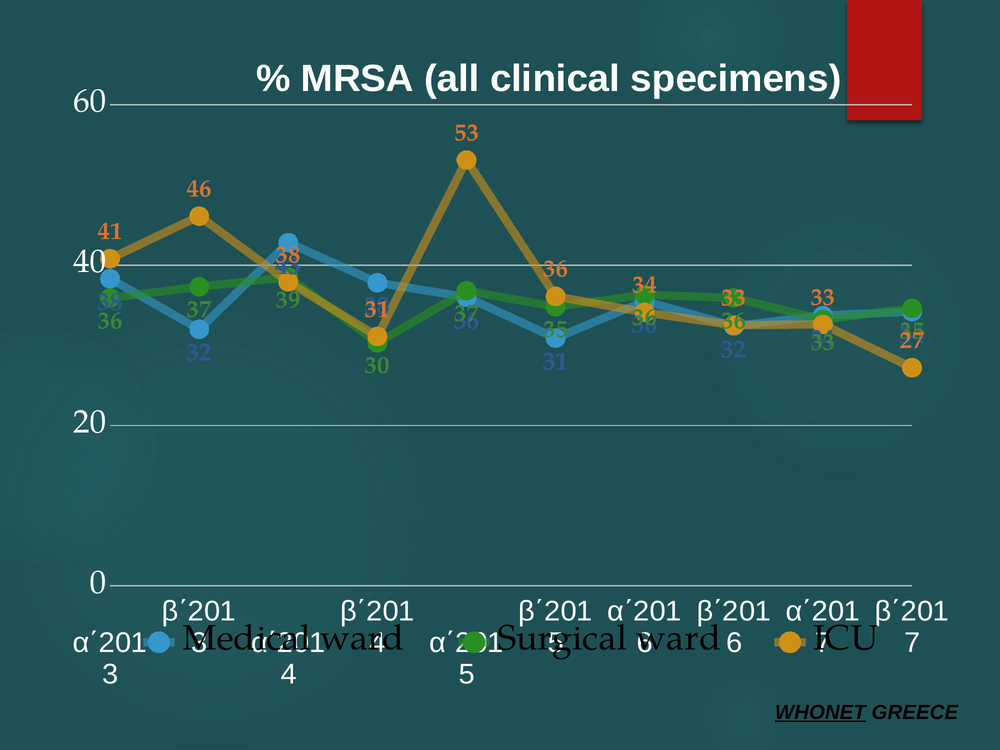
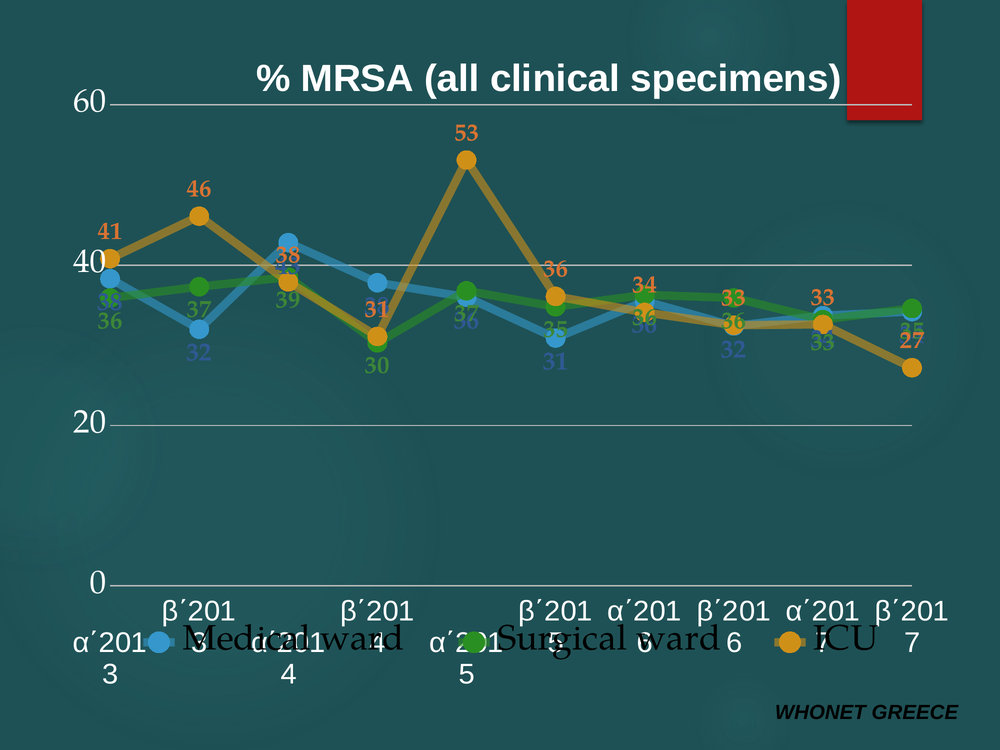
WHONET underline: present -> none
